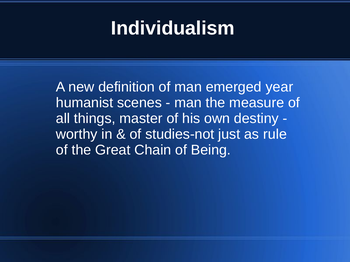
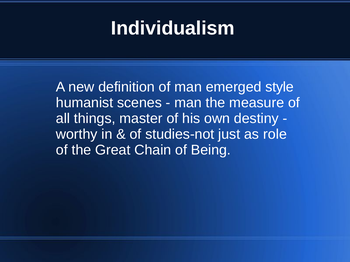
year: year -> style
rule: rule -> role
